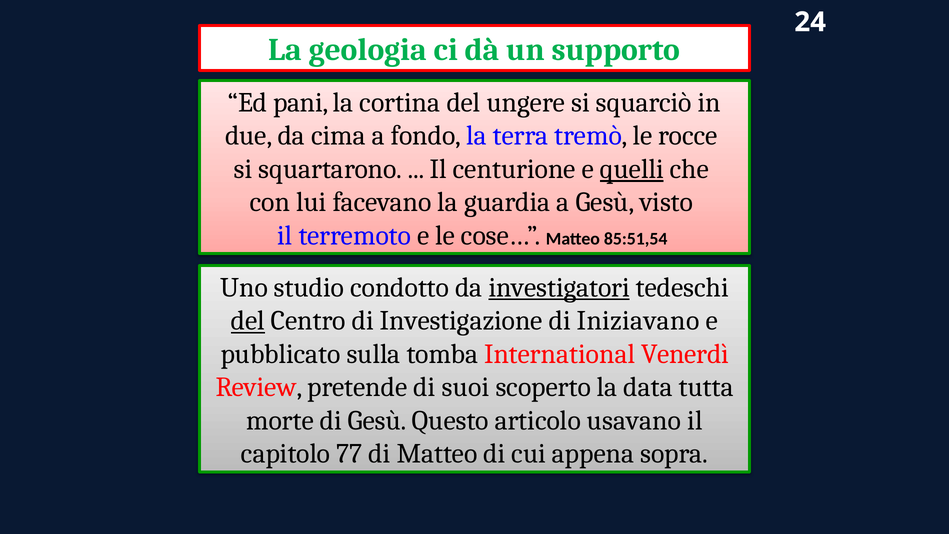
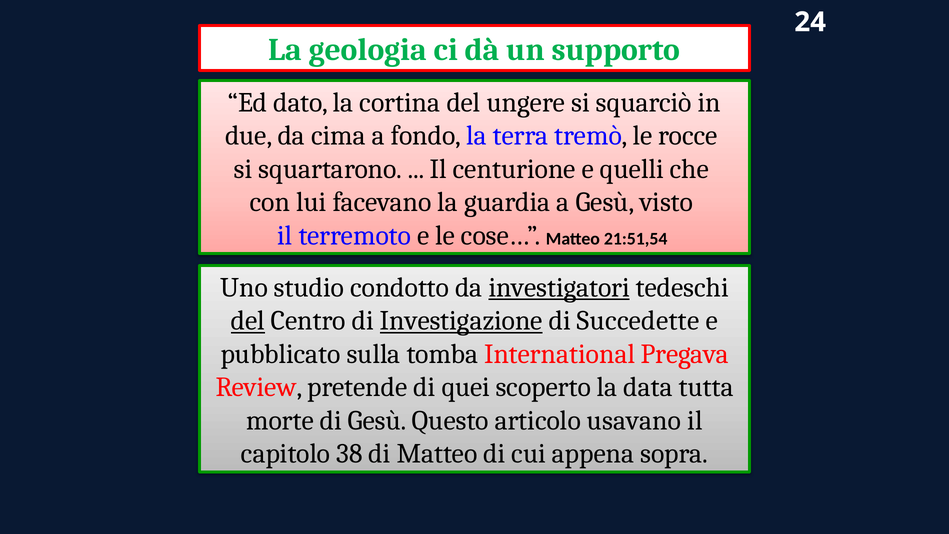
pani: pani -> dato
quelli underline: present -> none
85:51,54: 85:51,54 -> 21:51,54
Investigazione underline: none -> present
Iniziavano: Iniziavano -> Succedette
Venerdì: Venerdì -> Pregava
suoi: suoi -> quei
77: 77 -> 38
